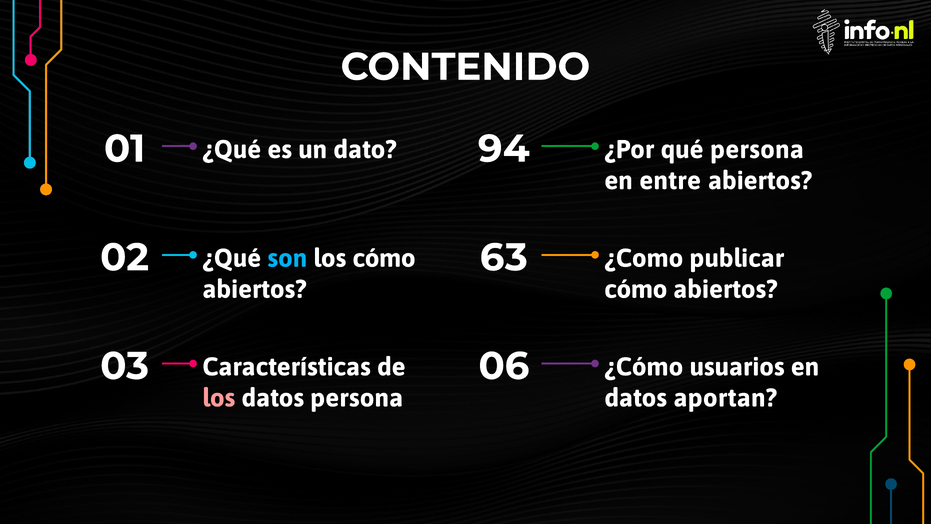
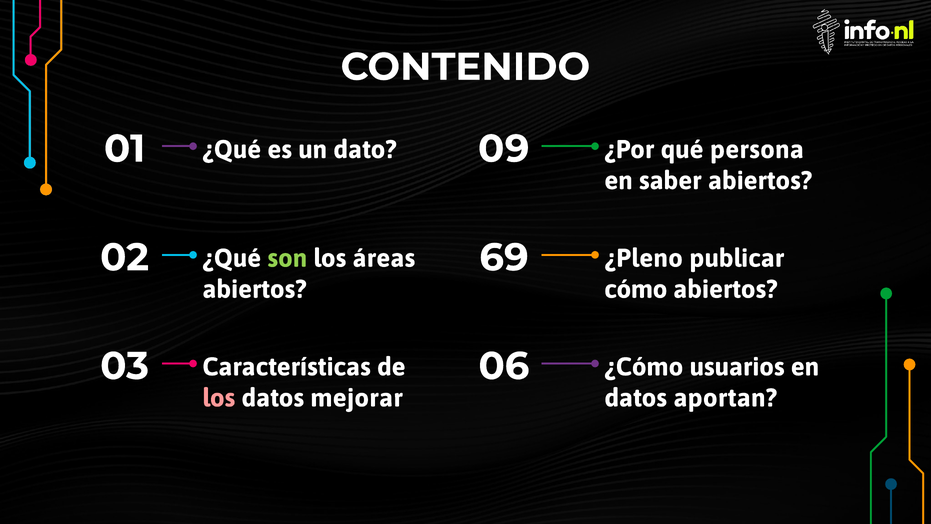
94: 94 -> 09
entre: entre -> saber
son colour: light blue -> light green
los cómo: cómo -> áreas
¿Como: ¿Como -> ¿Pleno
63: 63 -> 69
datos persona: persona -> mejorar
